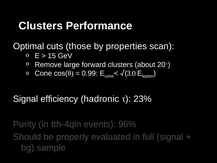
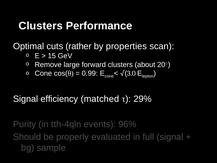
those: those -> rather
hadronic: hadronic -> matched
23%: 23% -> 29%
